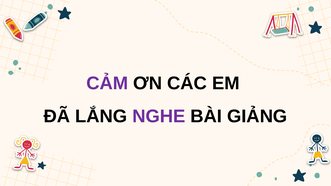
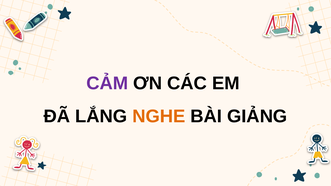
NGHE colour: purple -> orange
